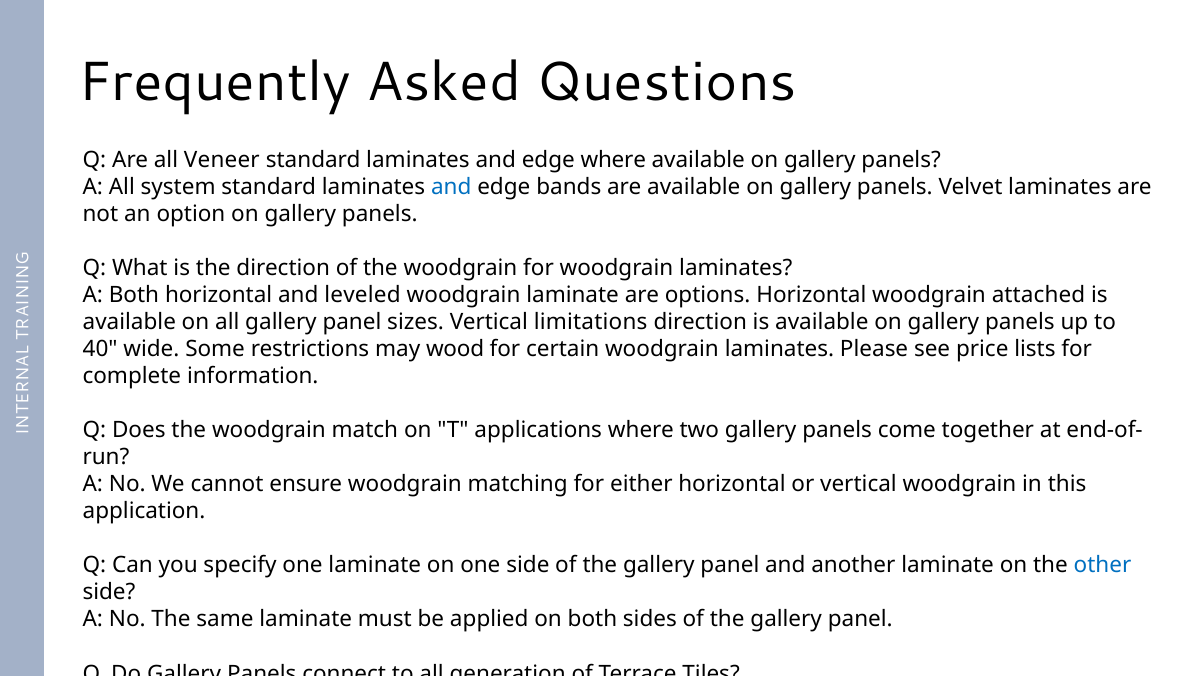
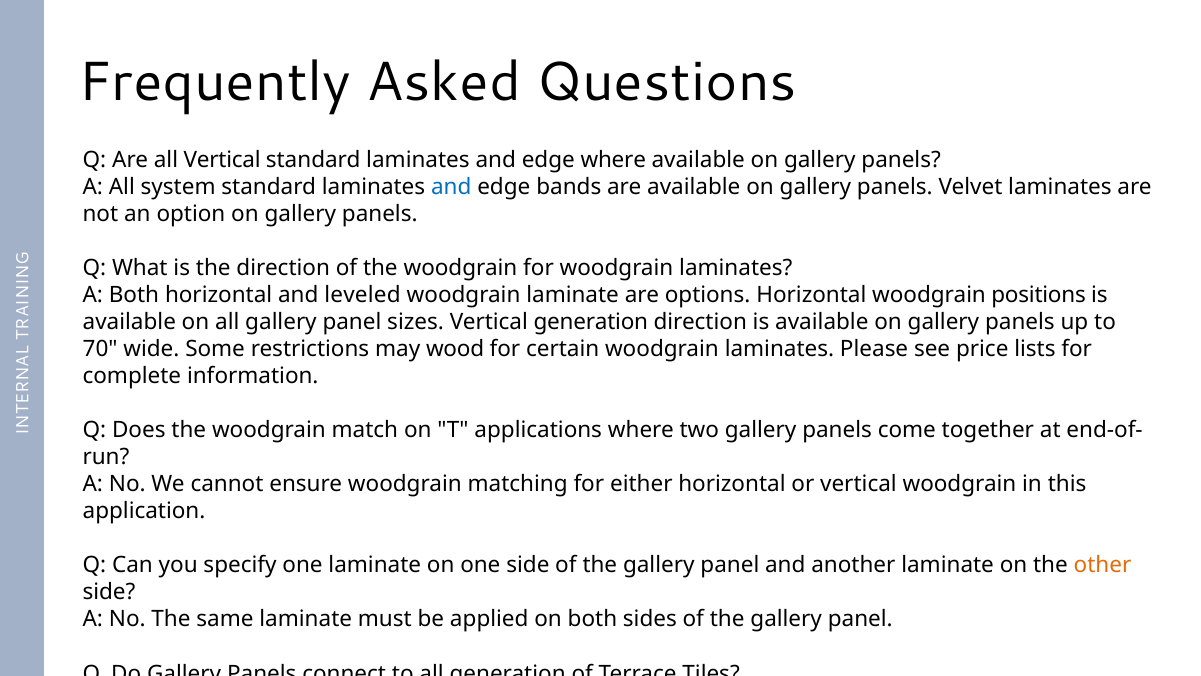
all Veneer: Veneer -> Vertical
attached: attached -> positions
Vertical limitations: limitations -> generation
40: 40 -> 70
other colour: blue -> orange
